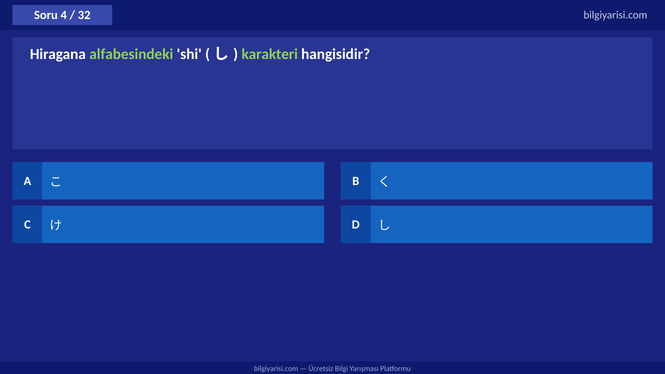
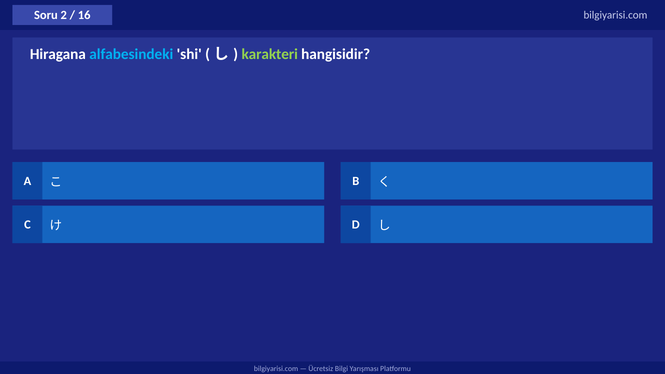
4: 4 -> 2
32: 32 -> 16
alfabesindeki colour: light green -> light blue
